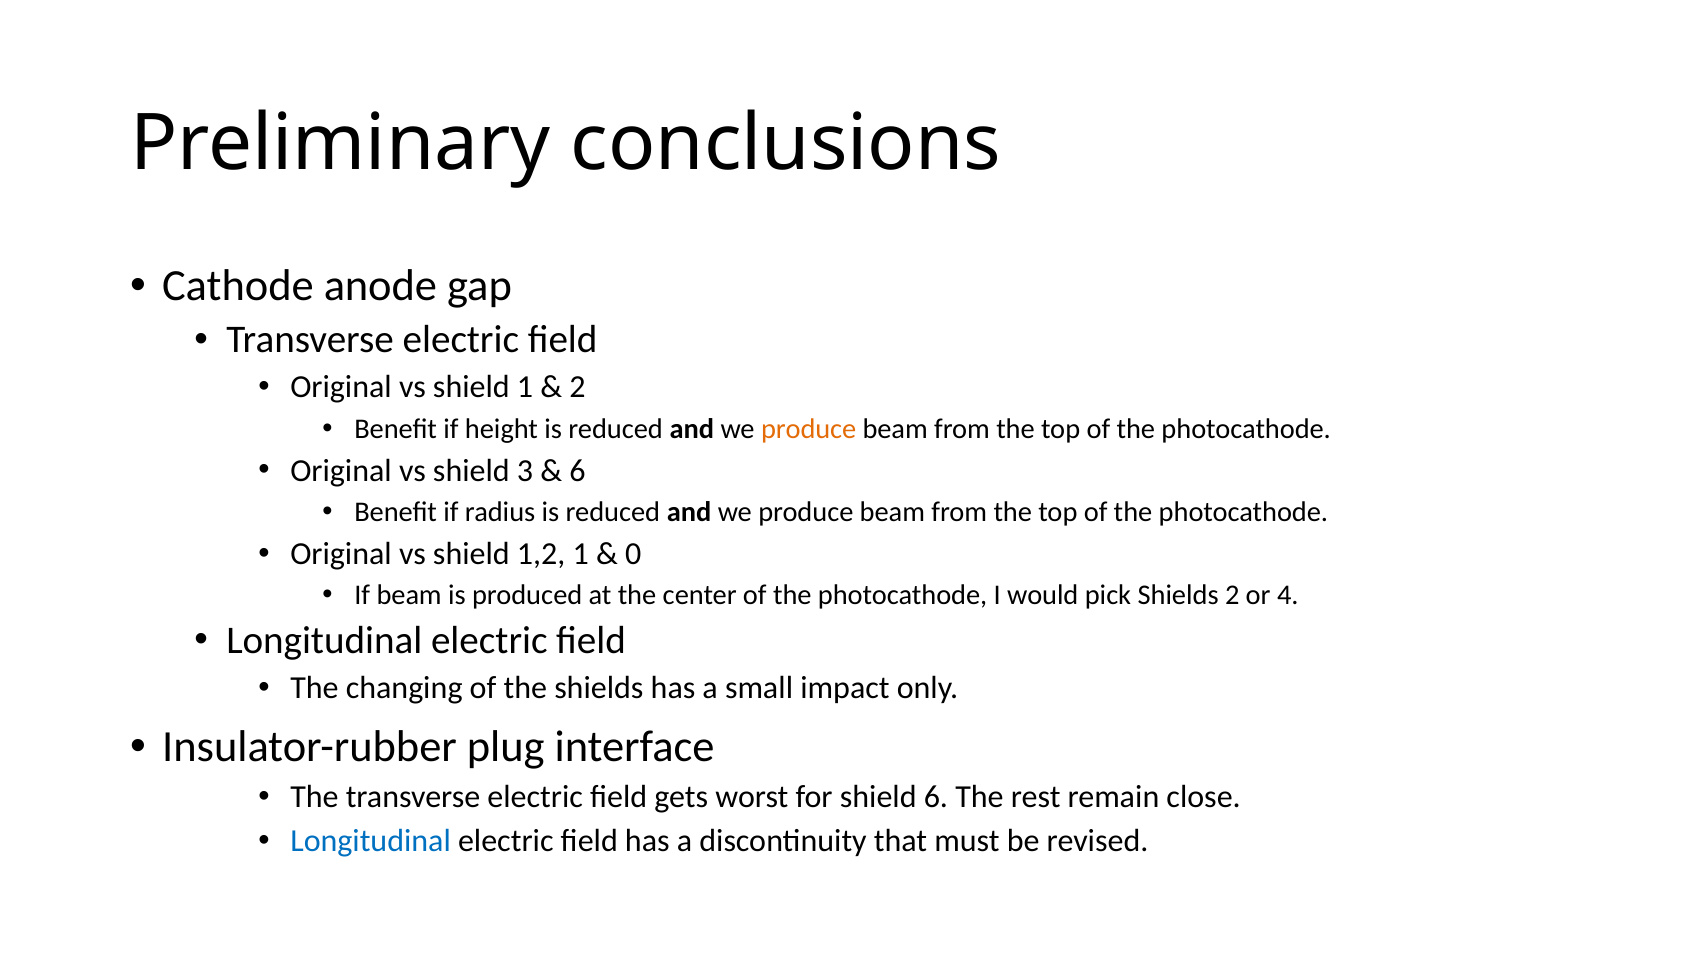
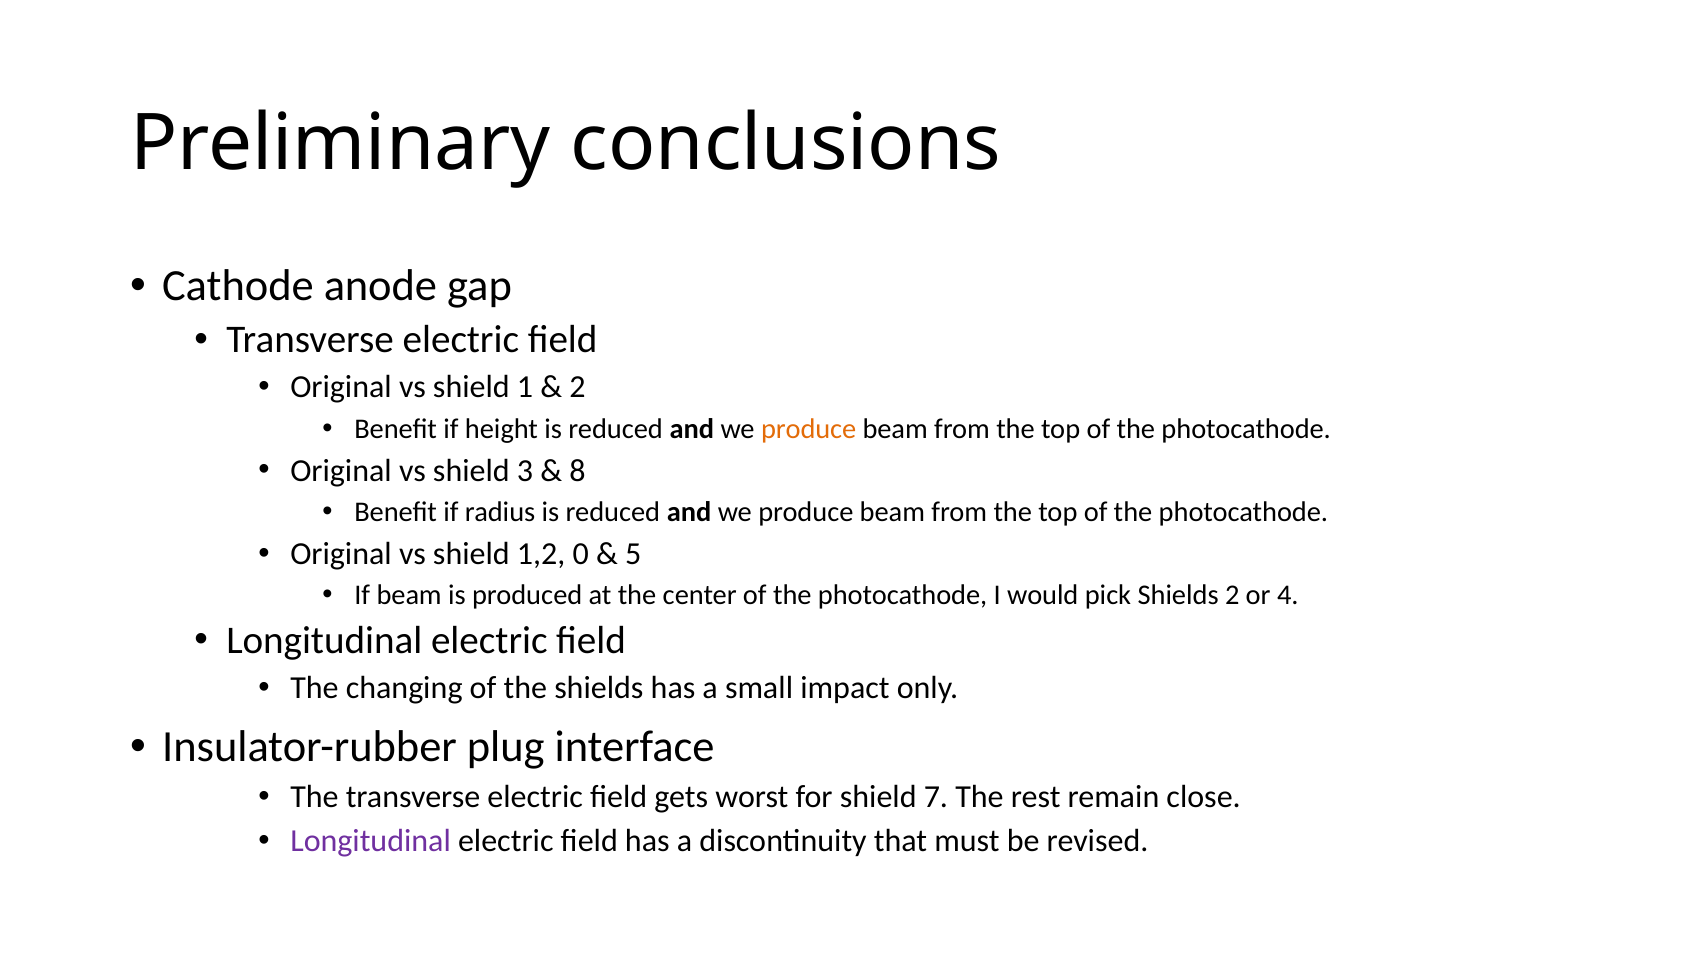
6 at (578, 470): 6 -> 8
1,2 1: 1 -> 0
0: 0 -> 5
shield 6: 6 -> 7
Longitudinal at (371, 840) colour: blue -> purple
